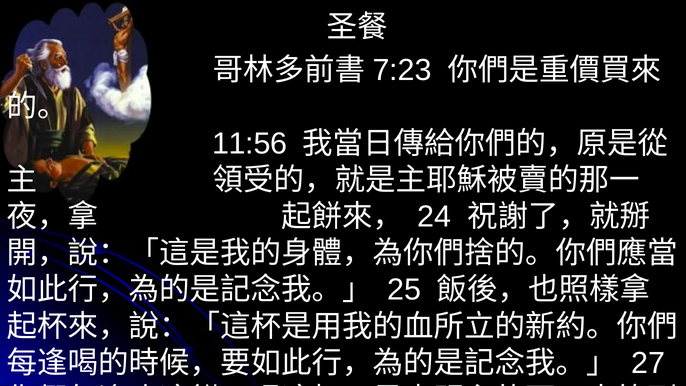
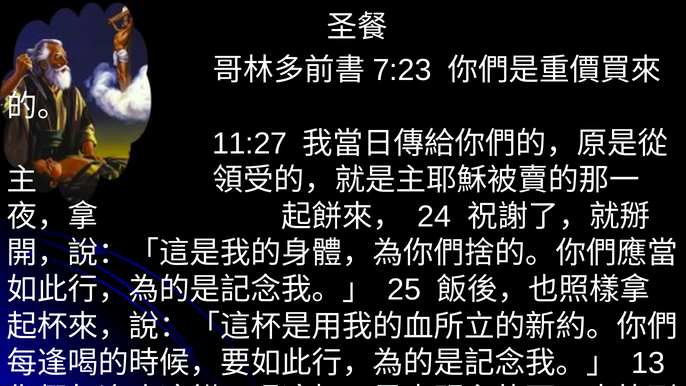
11:56: 11:56 -> 11:27
27: 27 -> 13
